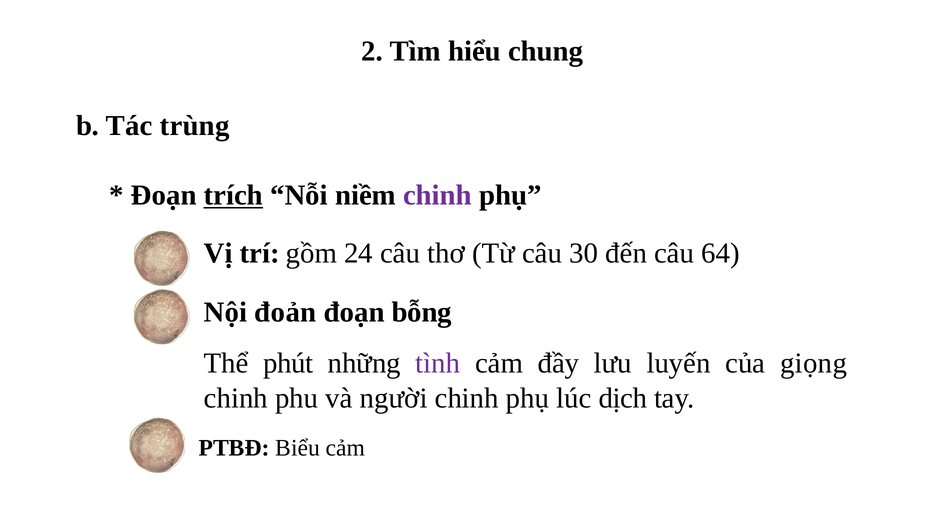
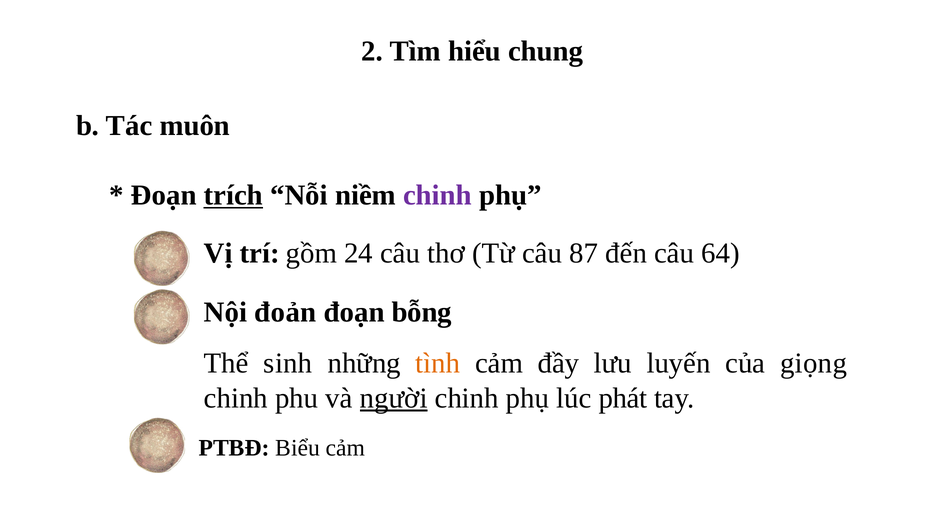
trùng: trùng -> muôn
30: 30 -> 87
phút: phút -> sinh
tình colour: purple -> orange
người underline: none -> present
dịch: dịch -> phát
